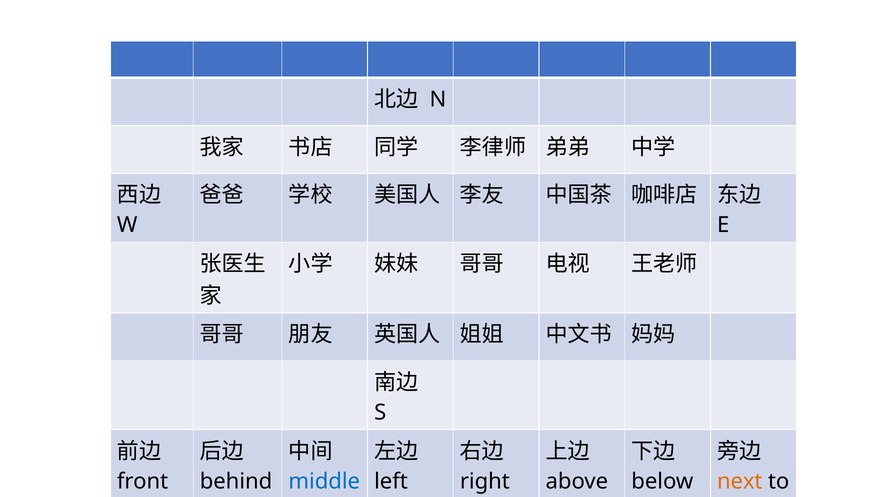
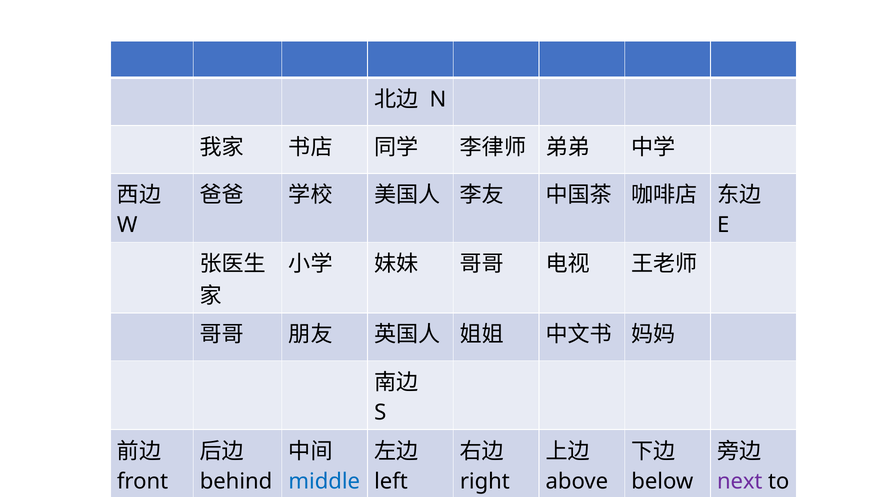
next colour: orange -> purple
